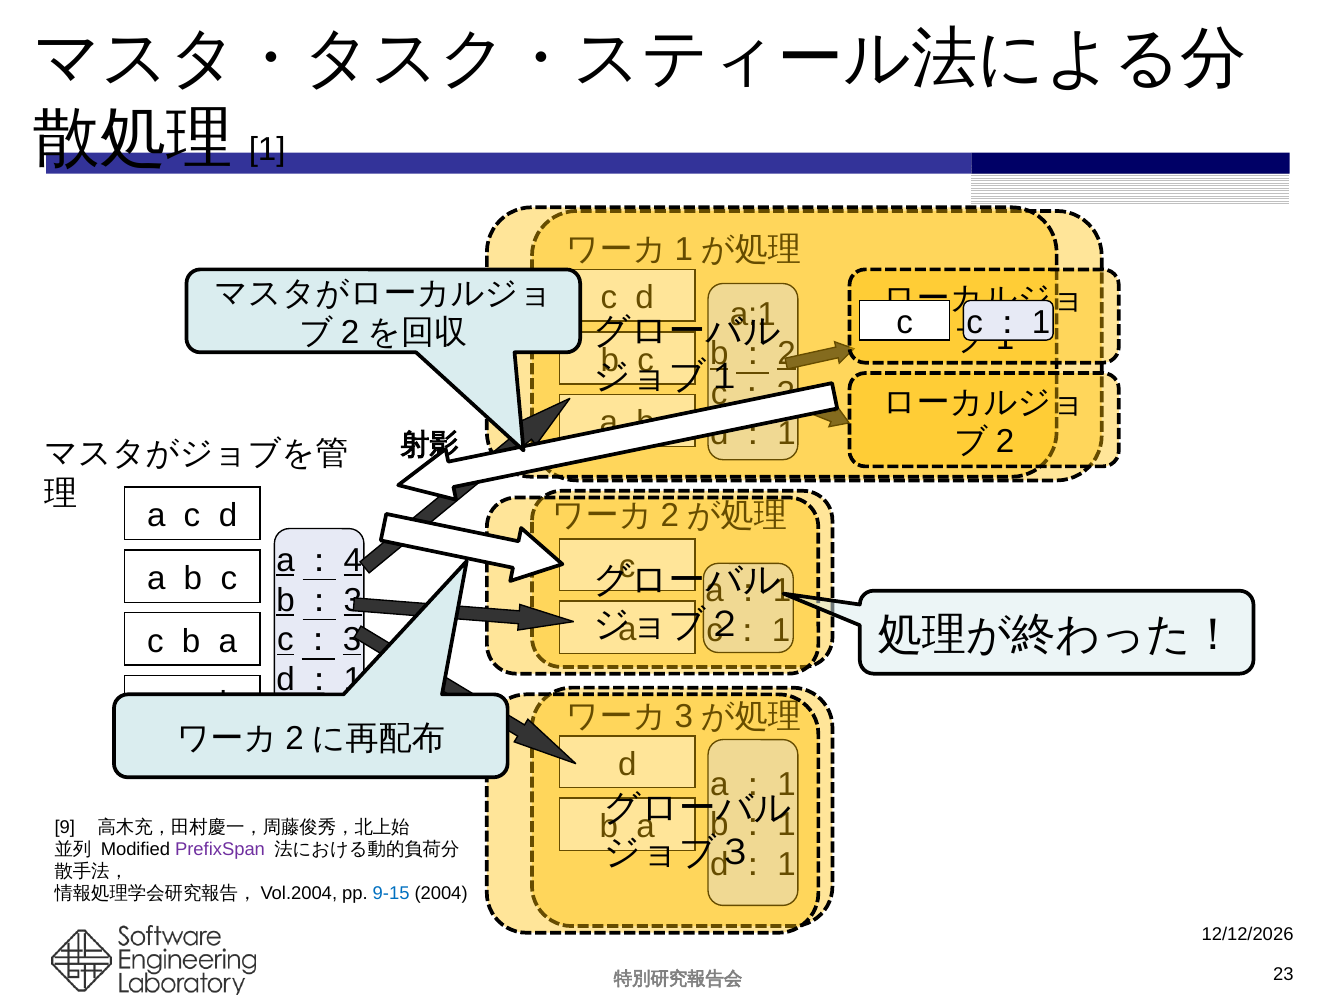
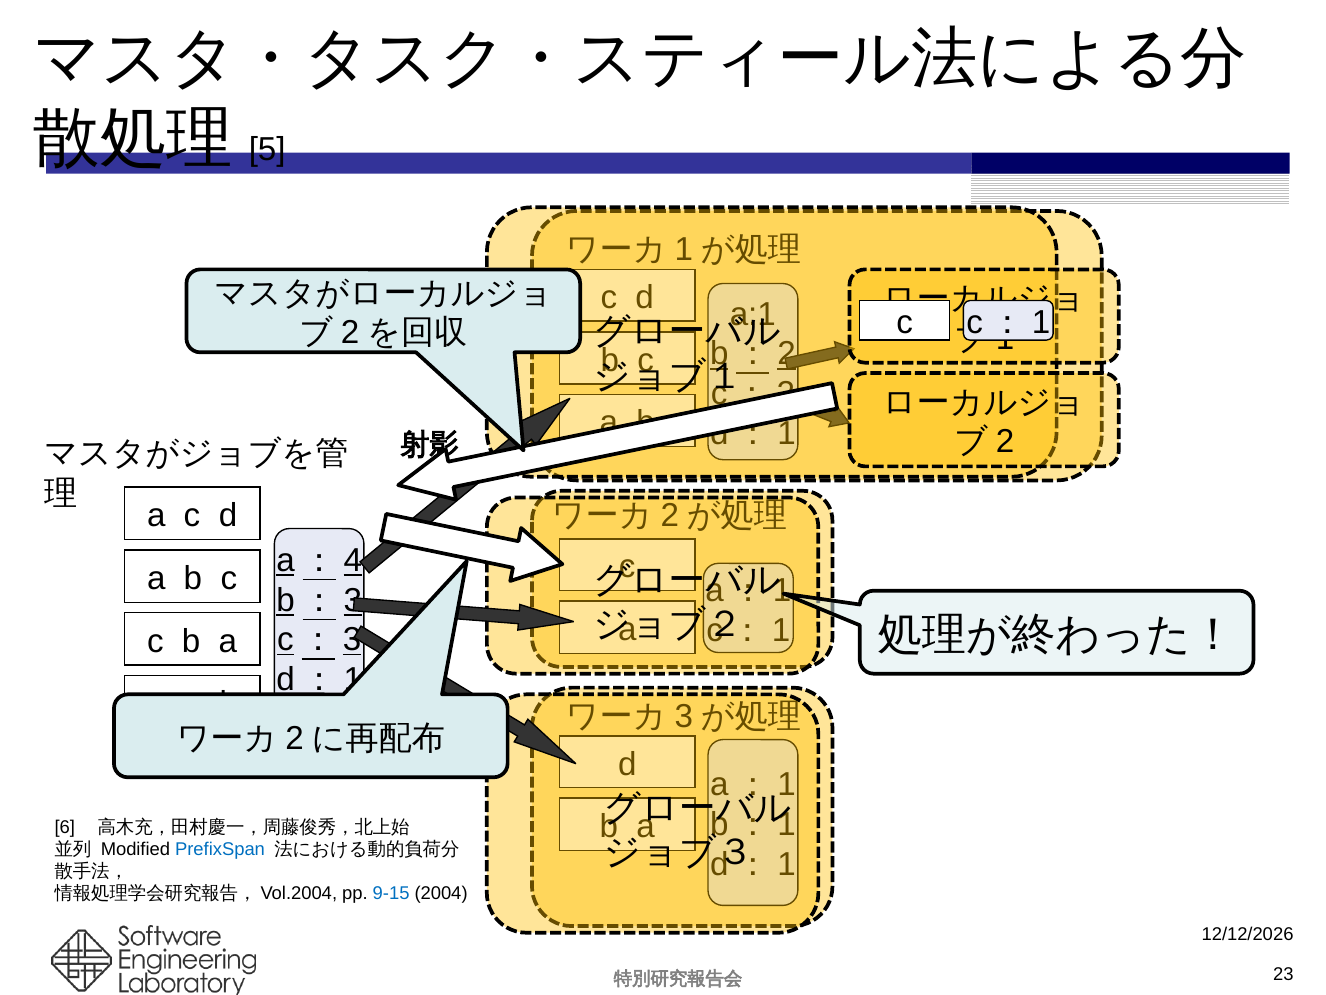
1: 1 -> 5
9: 9 -> 6
PrefixSpan colour: purple -> blue
